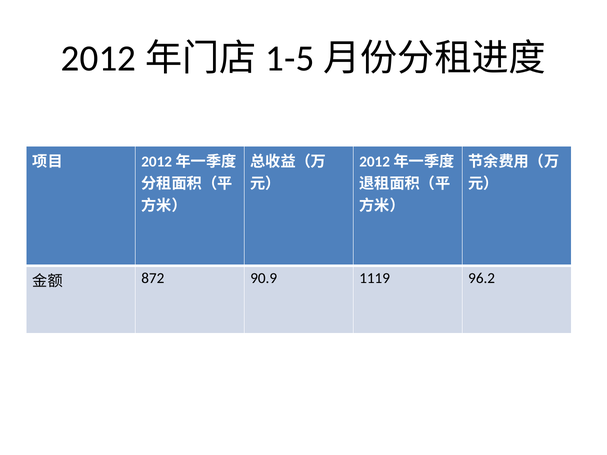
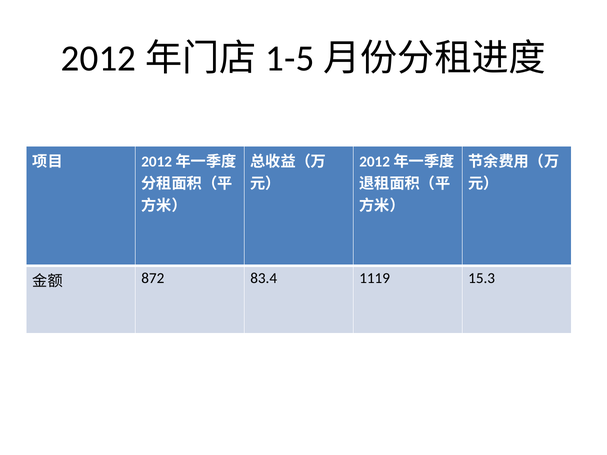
90.9: 90.9 -> 83.4
96.2: 96.2 -> 15.3
